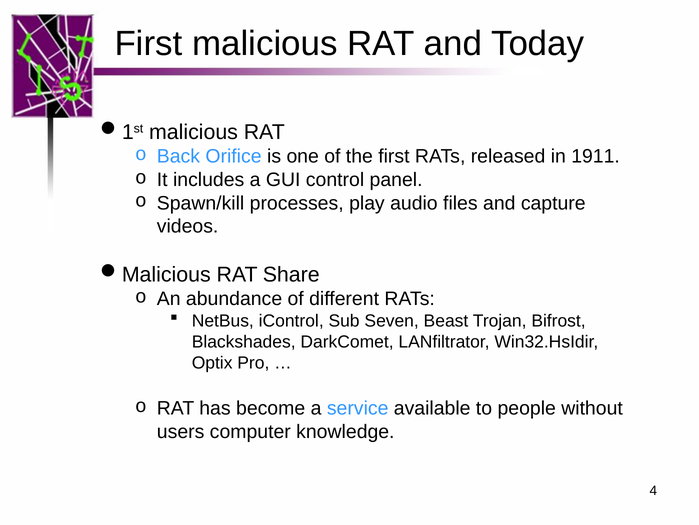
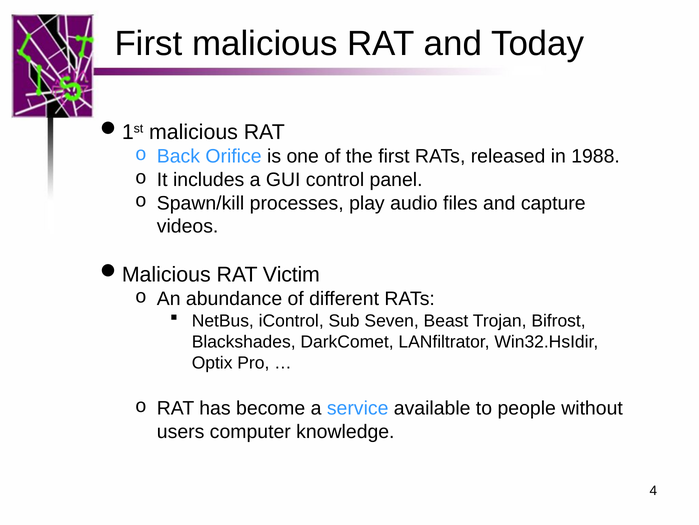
1911: 1911 -> 1988
Share: Share -> Victim
